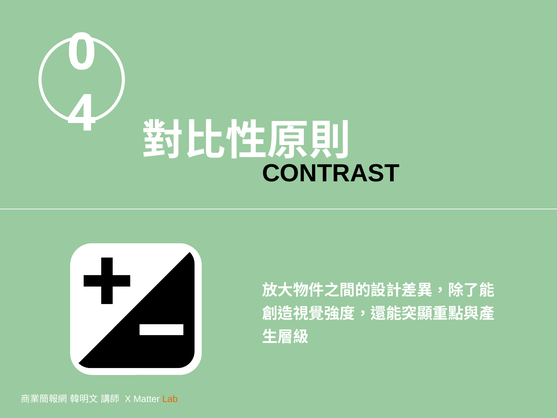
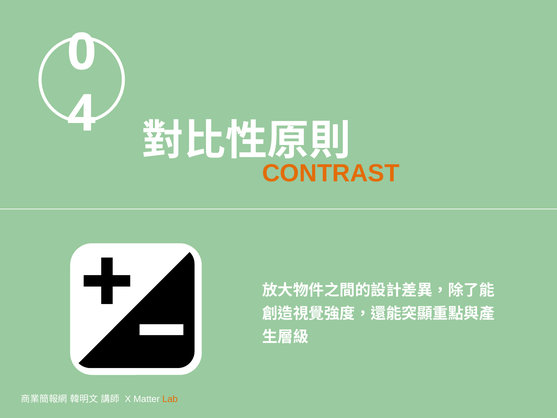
CONTRAST colour: black -> orange
